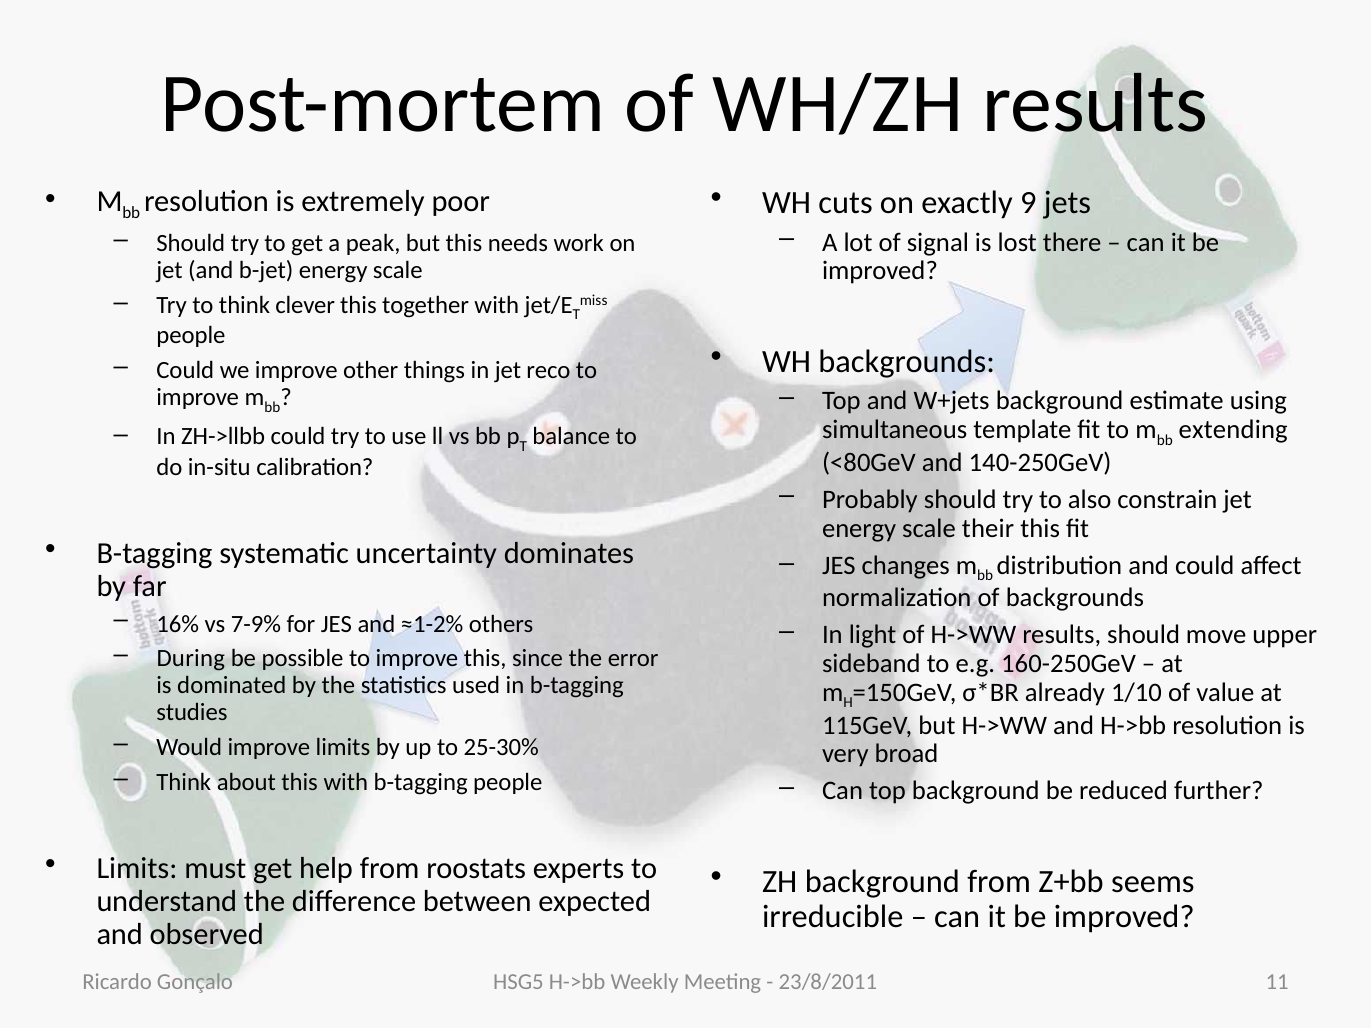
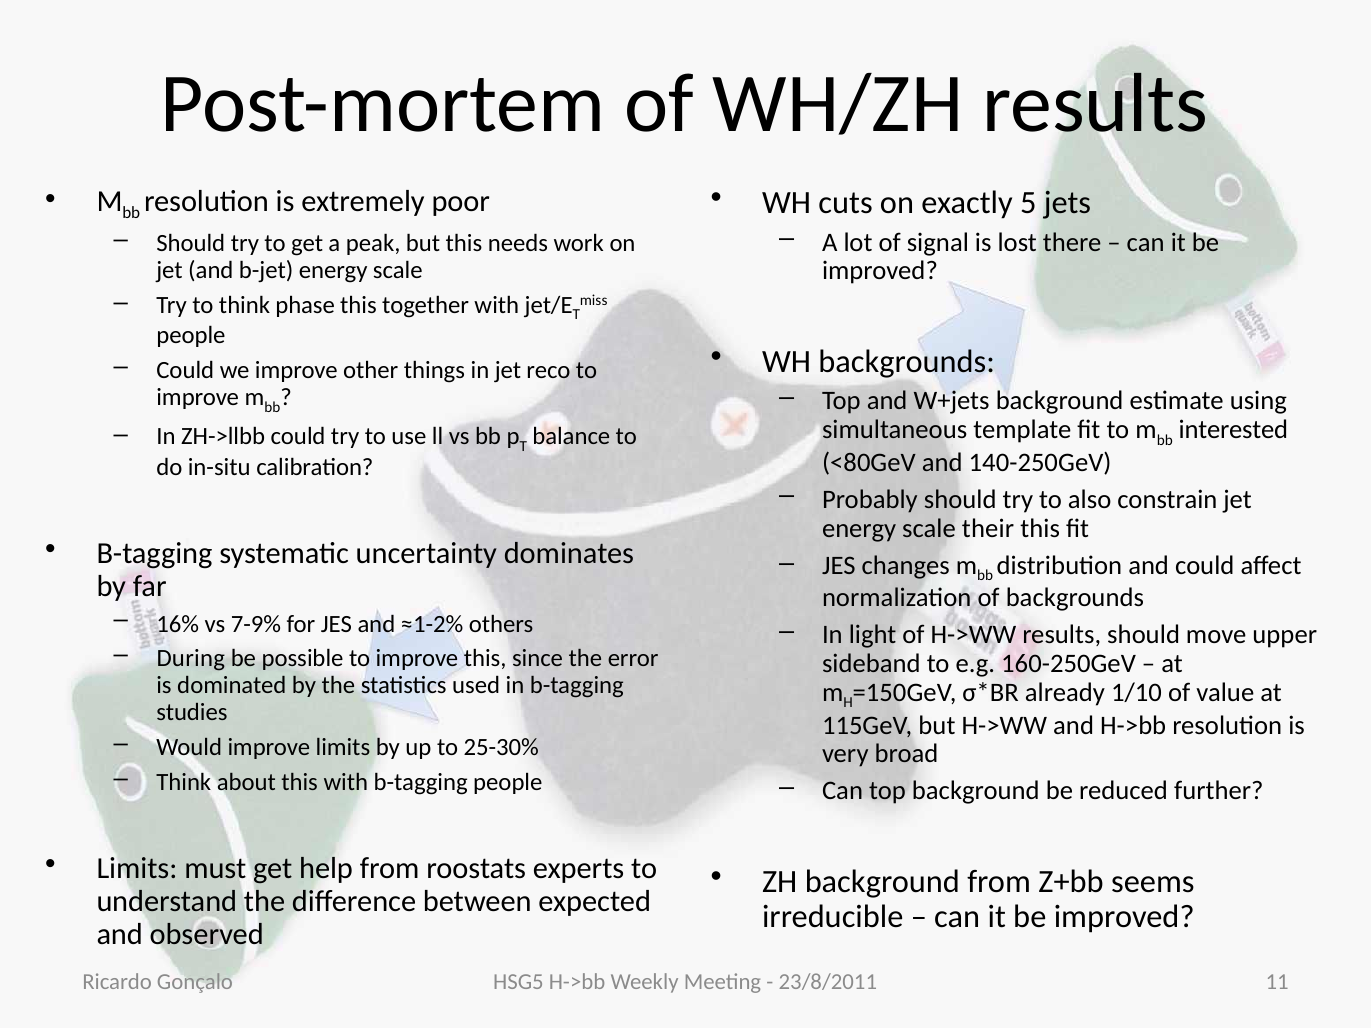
9: 9 -> 5
clever: clever -> phase
extending: extending -> interested
